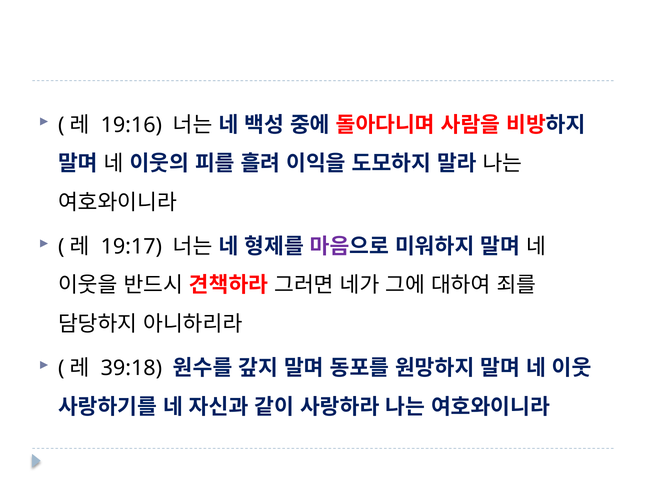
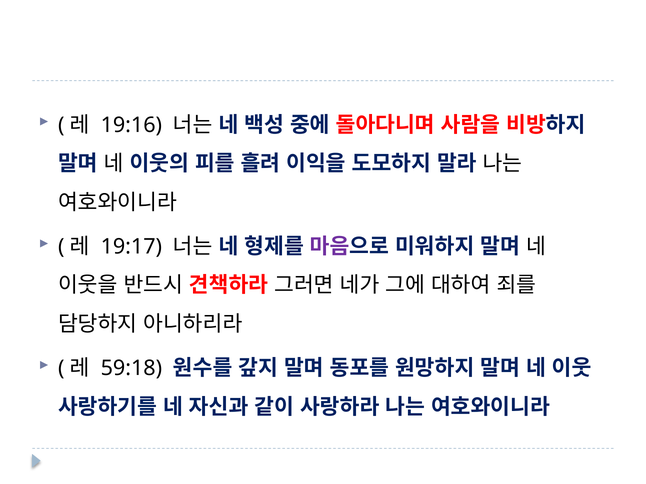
39:18: 39:18 -> 59:18
